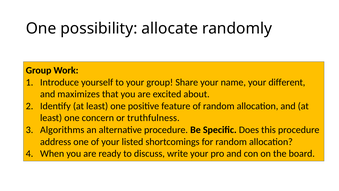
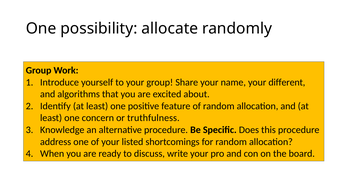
maximizes: maximizes -> algorithms
Algorithms: Algorithms -> Knowledge
